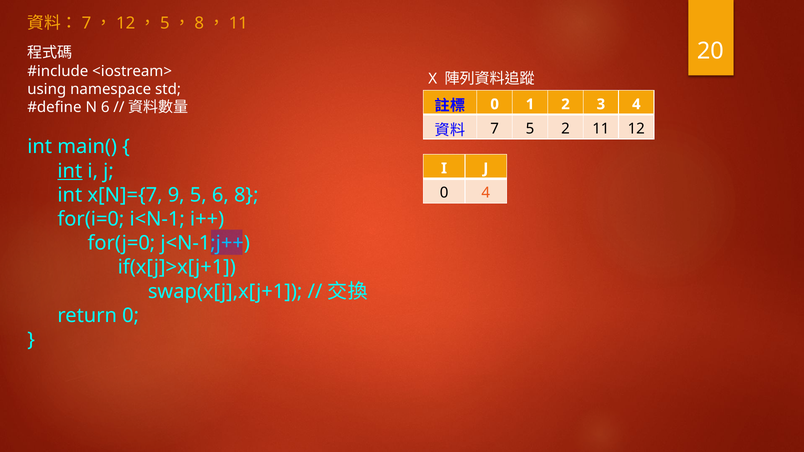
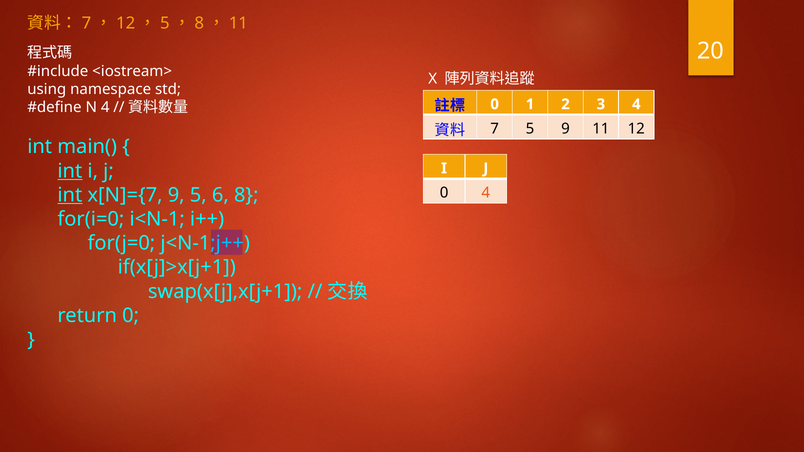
N 6: 6 -> 4
5 2: 2 -> 9
int at (70, 195) underline: none -> present
